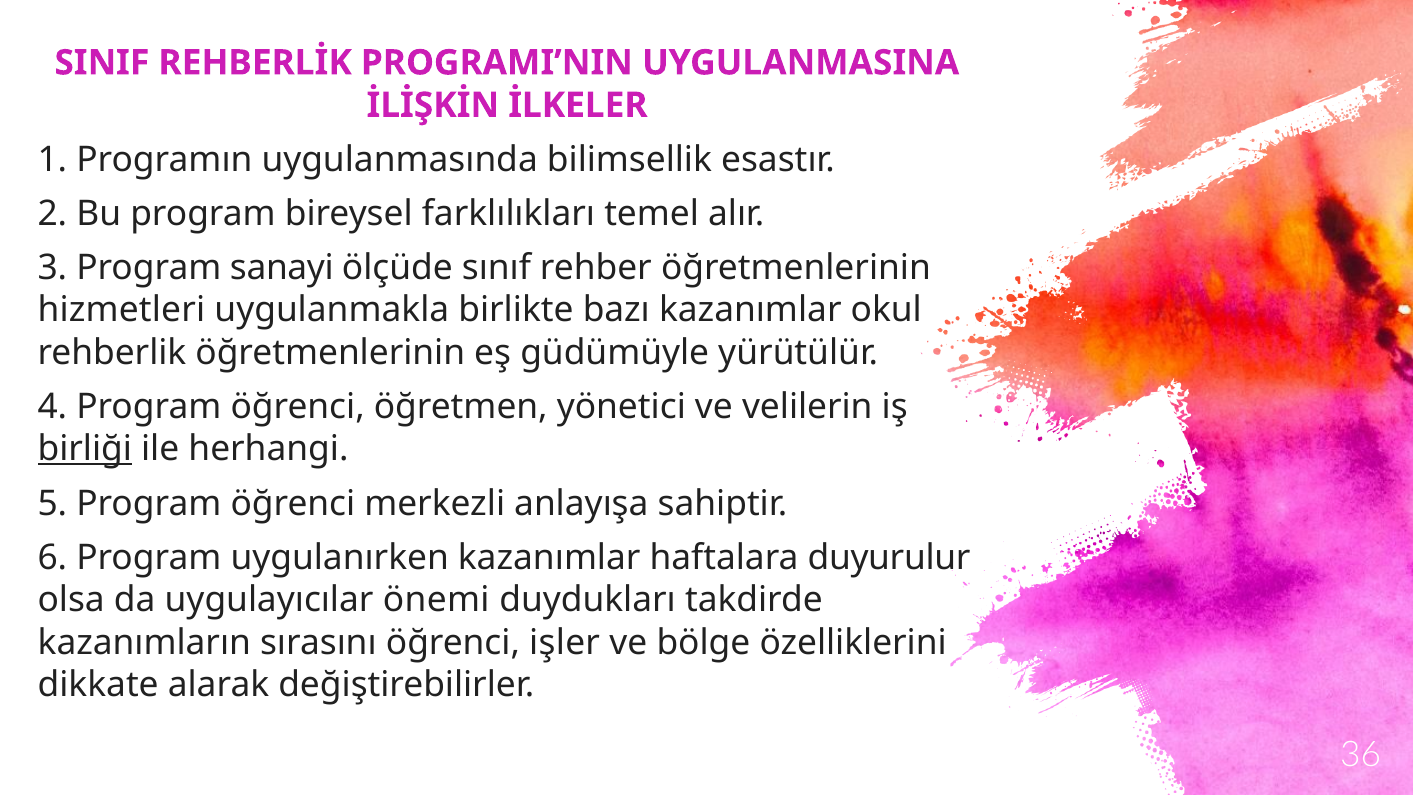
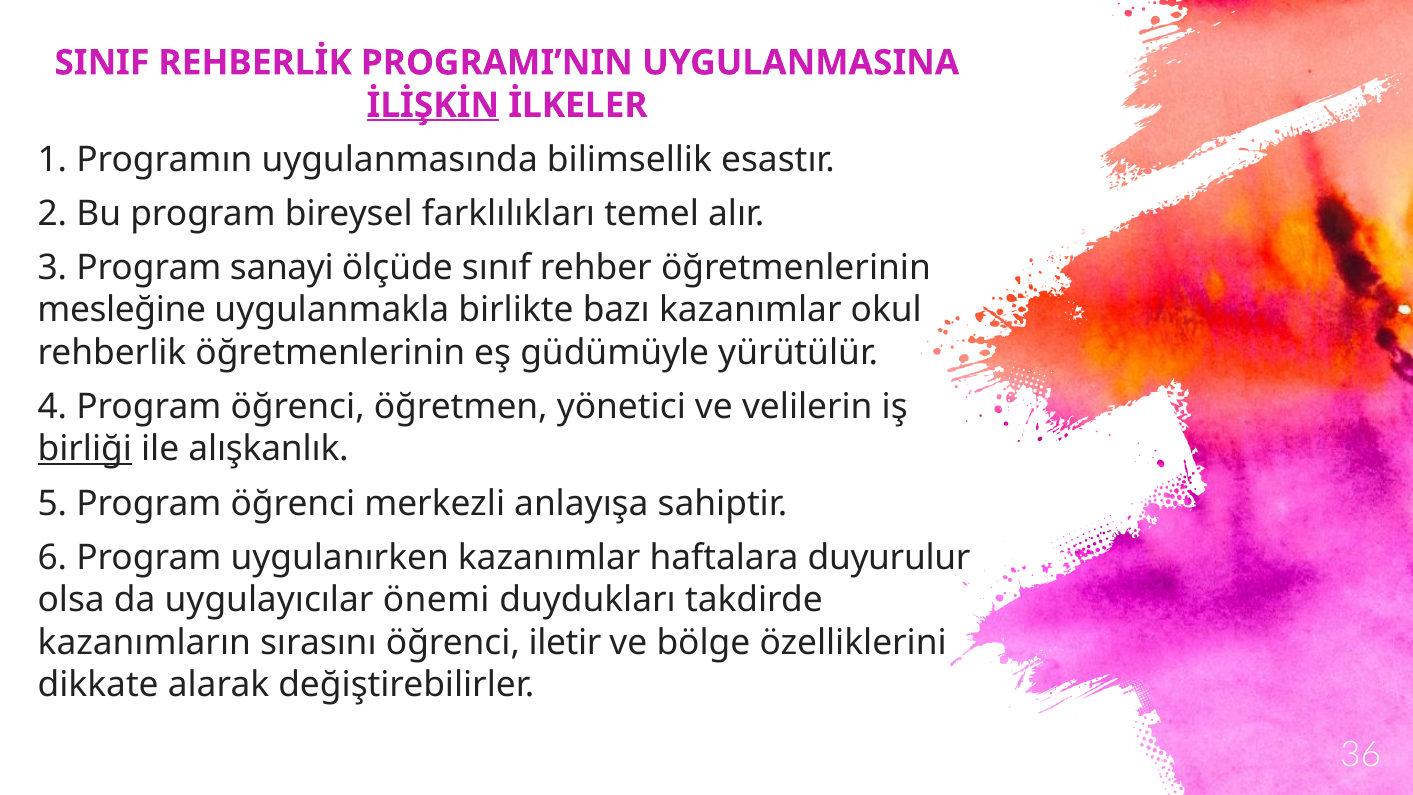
İLİŞKİN underline: none -> present
hizmetleri: hizmetleri -> mesleğine
herhangi: herhangi -> alışkanlık
işler: işler -> iletir
